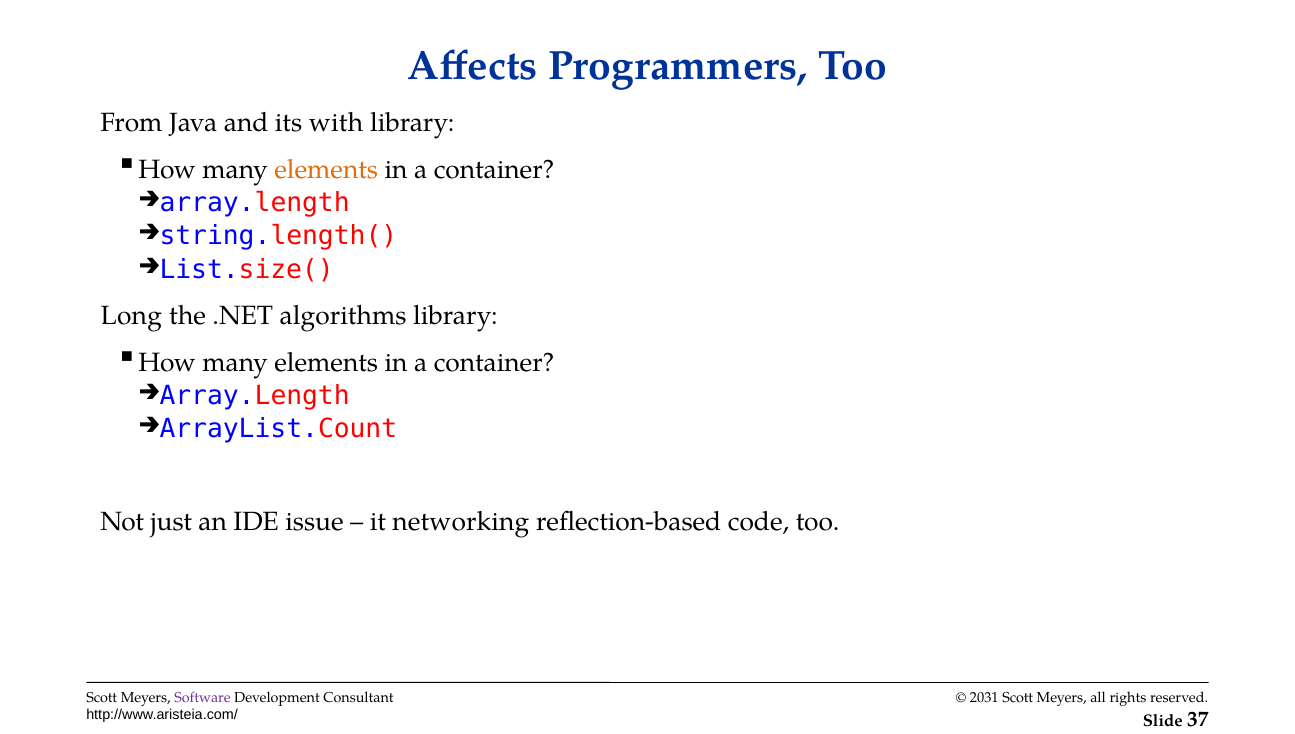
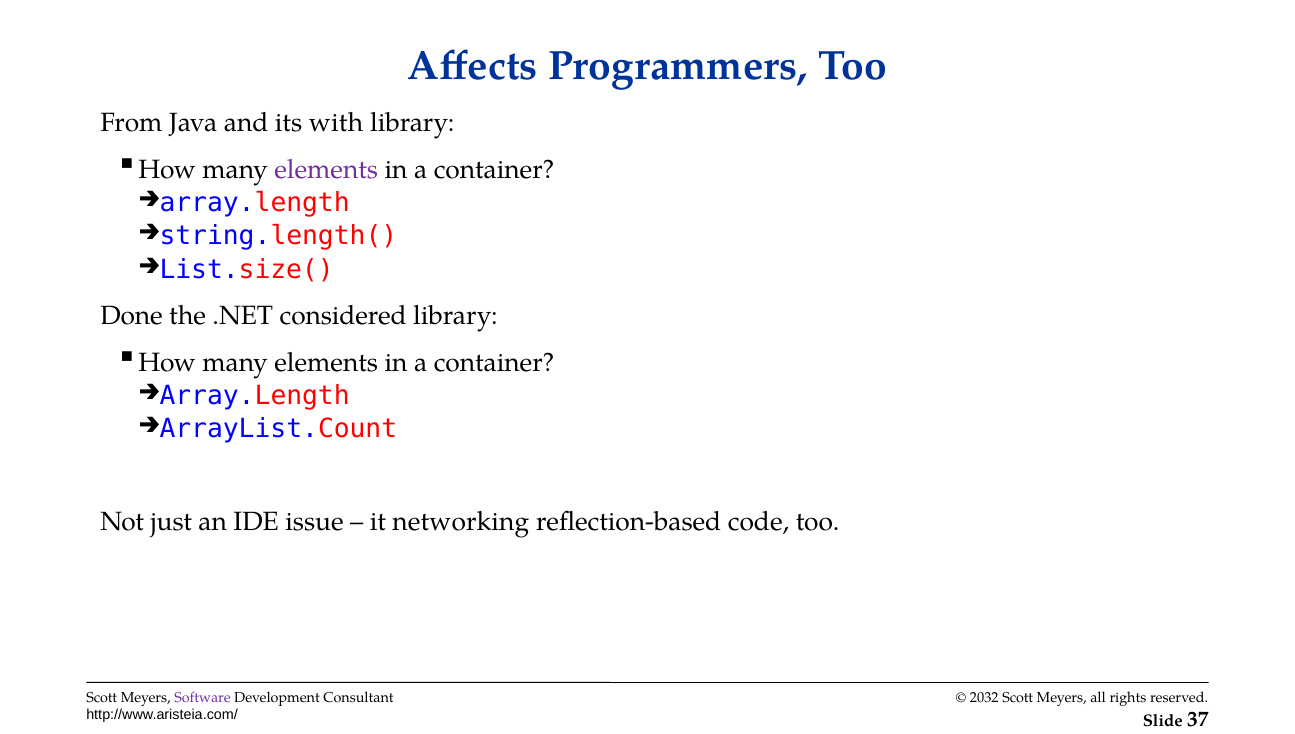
elements at (326, 170) colour: orange -> purple
Long: Long -> Done
algorithms: algorithms -> considered
2031: 2031 -> 2032
